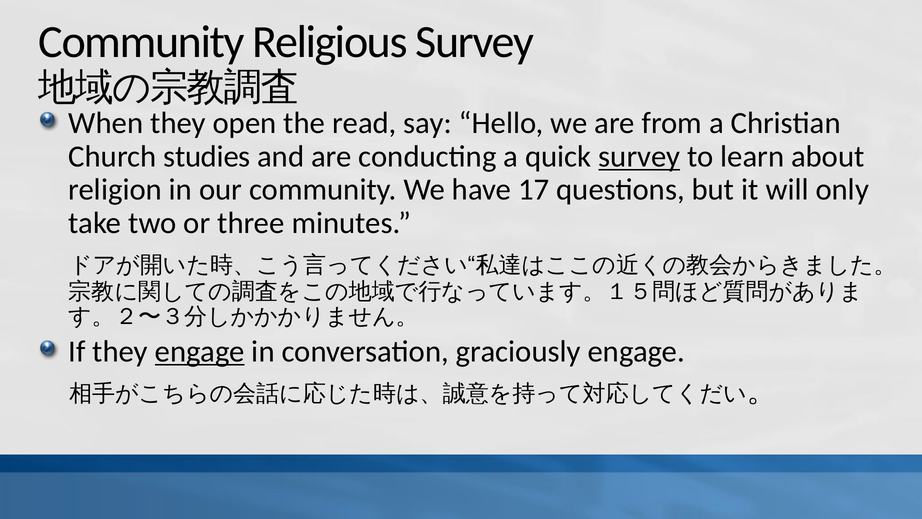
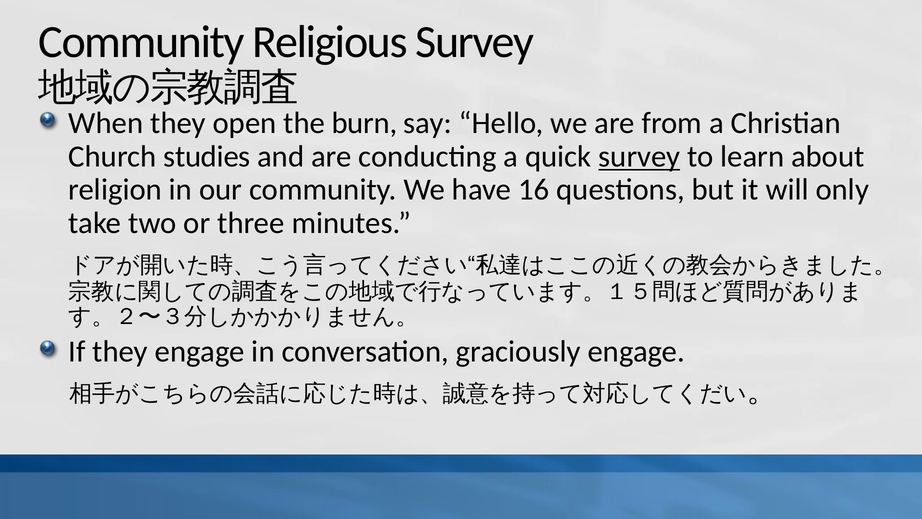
read: read -> burn
17: 17 -> 16
engage at (200, 351) underline: present -> none
